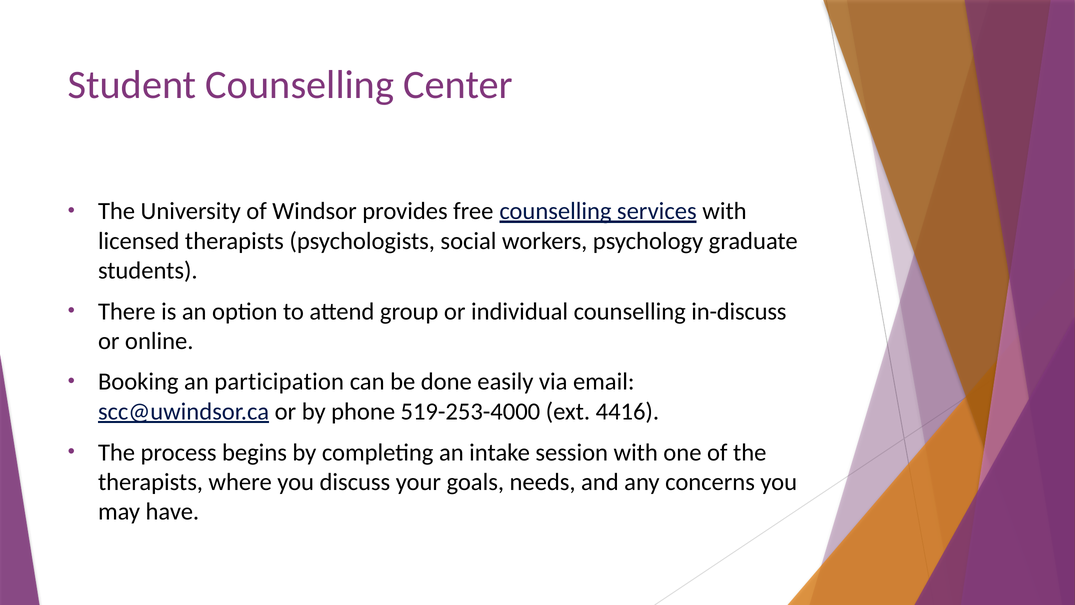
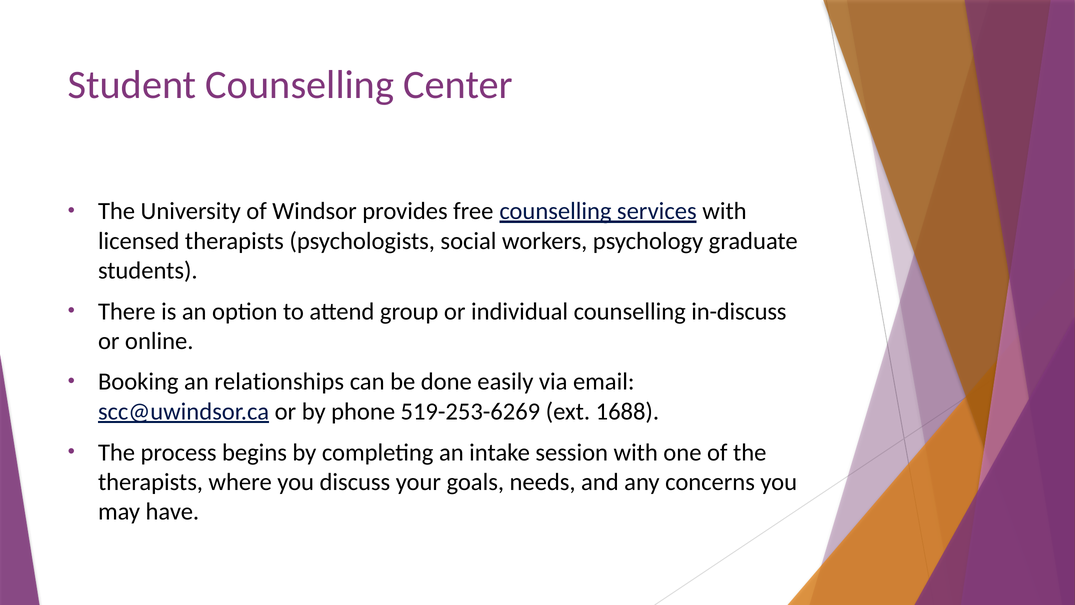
participation: participation -> relationships
519-253-4000: 519-253-4000 -> 519-253-6269
4416: 4416 -> 1688
